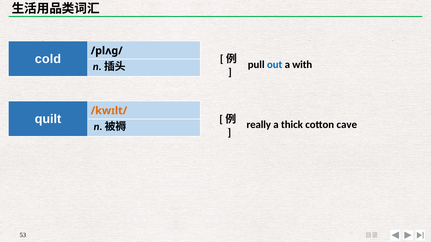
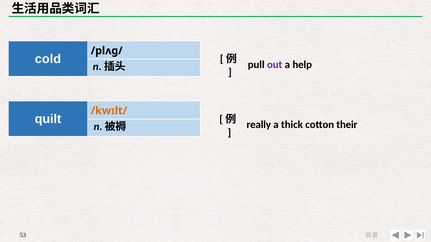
out colour: blue -> purple
with: with -> help
cave: cave -> their
